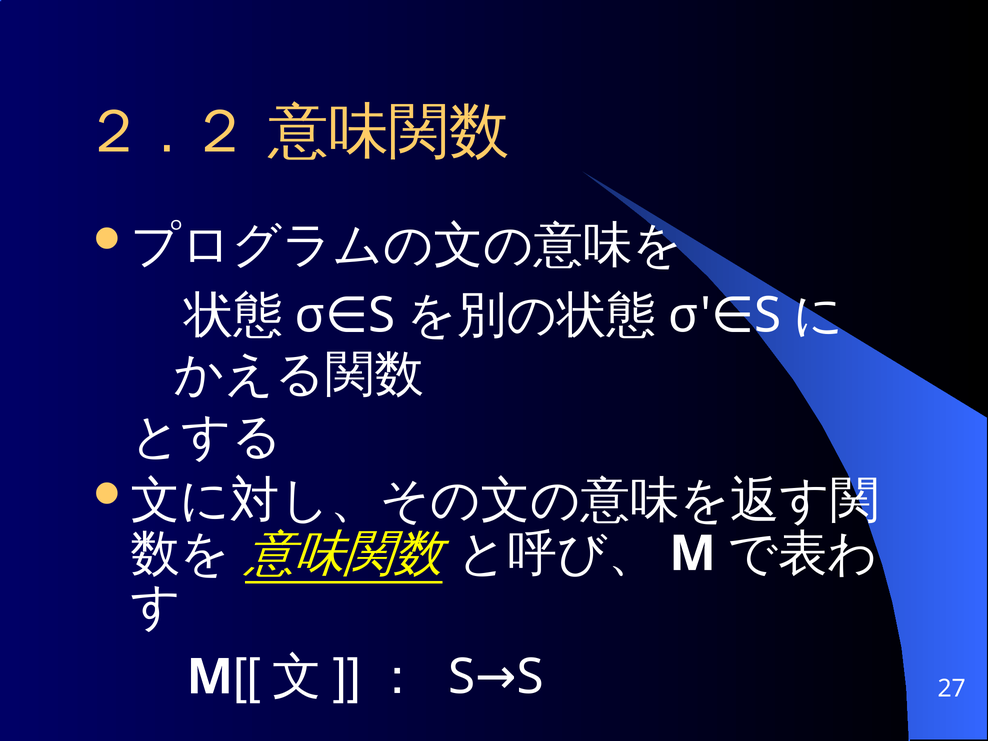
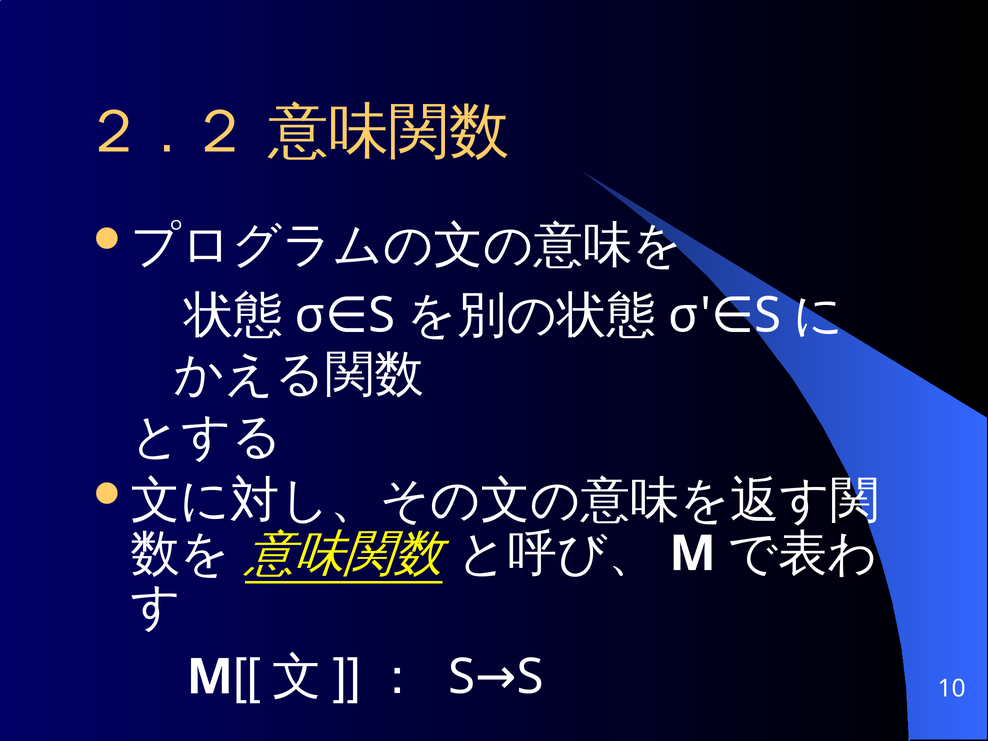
27: 27 -> 10
